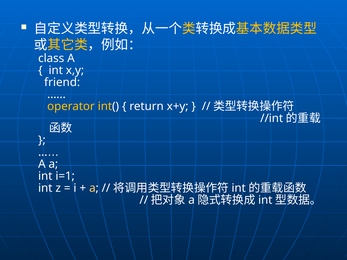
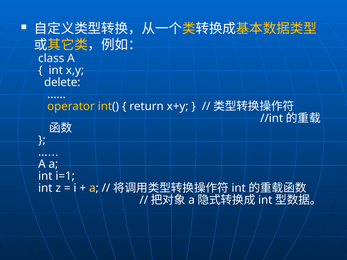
friend: friend -> delete
